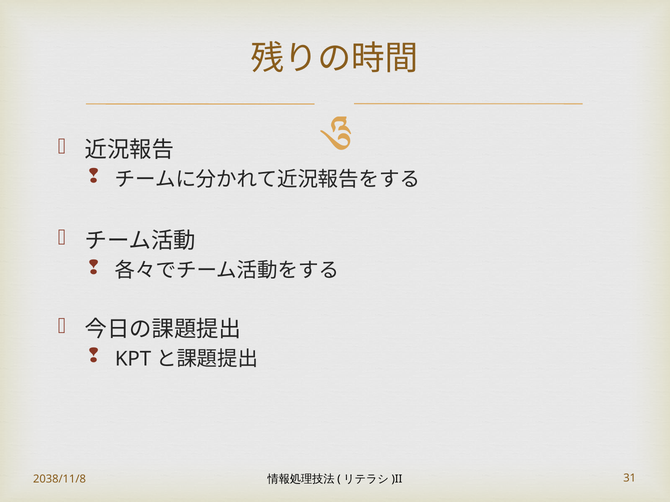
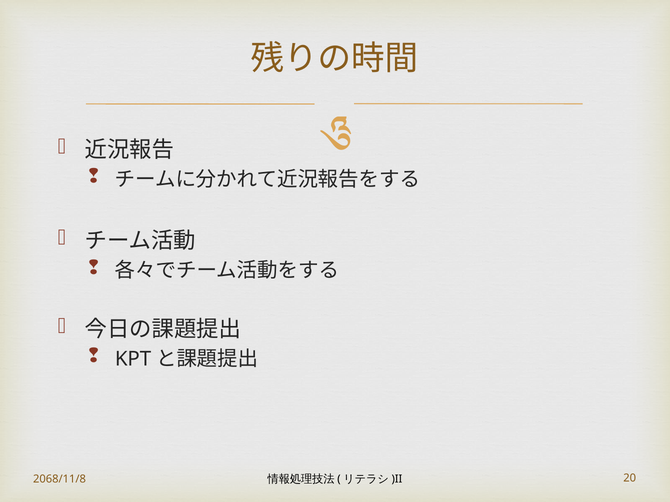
2038/11/8: 2038/11/8 -> 2068/11/8
31: 31 -> 20
